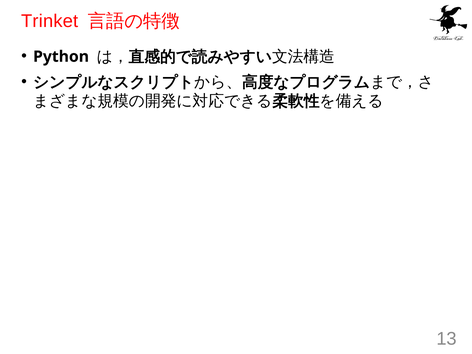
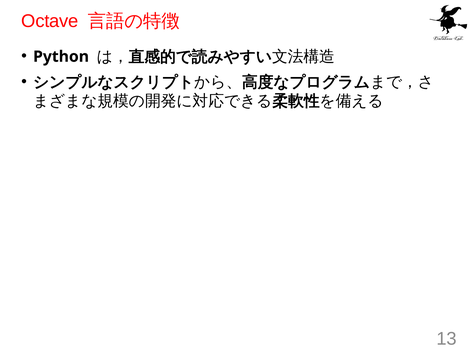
Trinket: Trinket -> Octave
